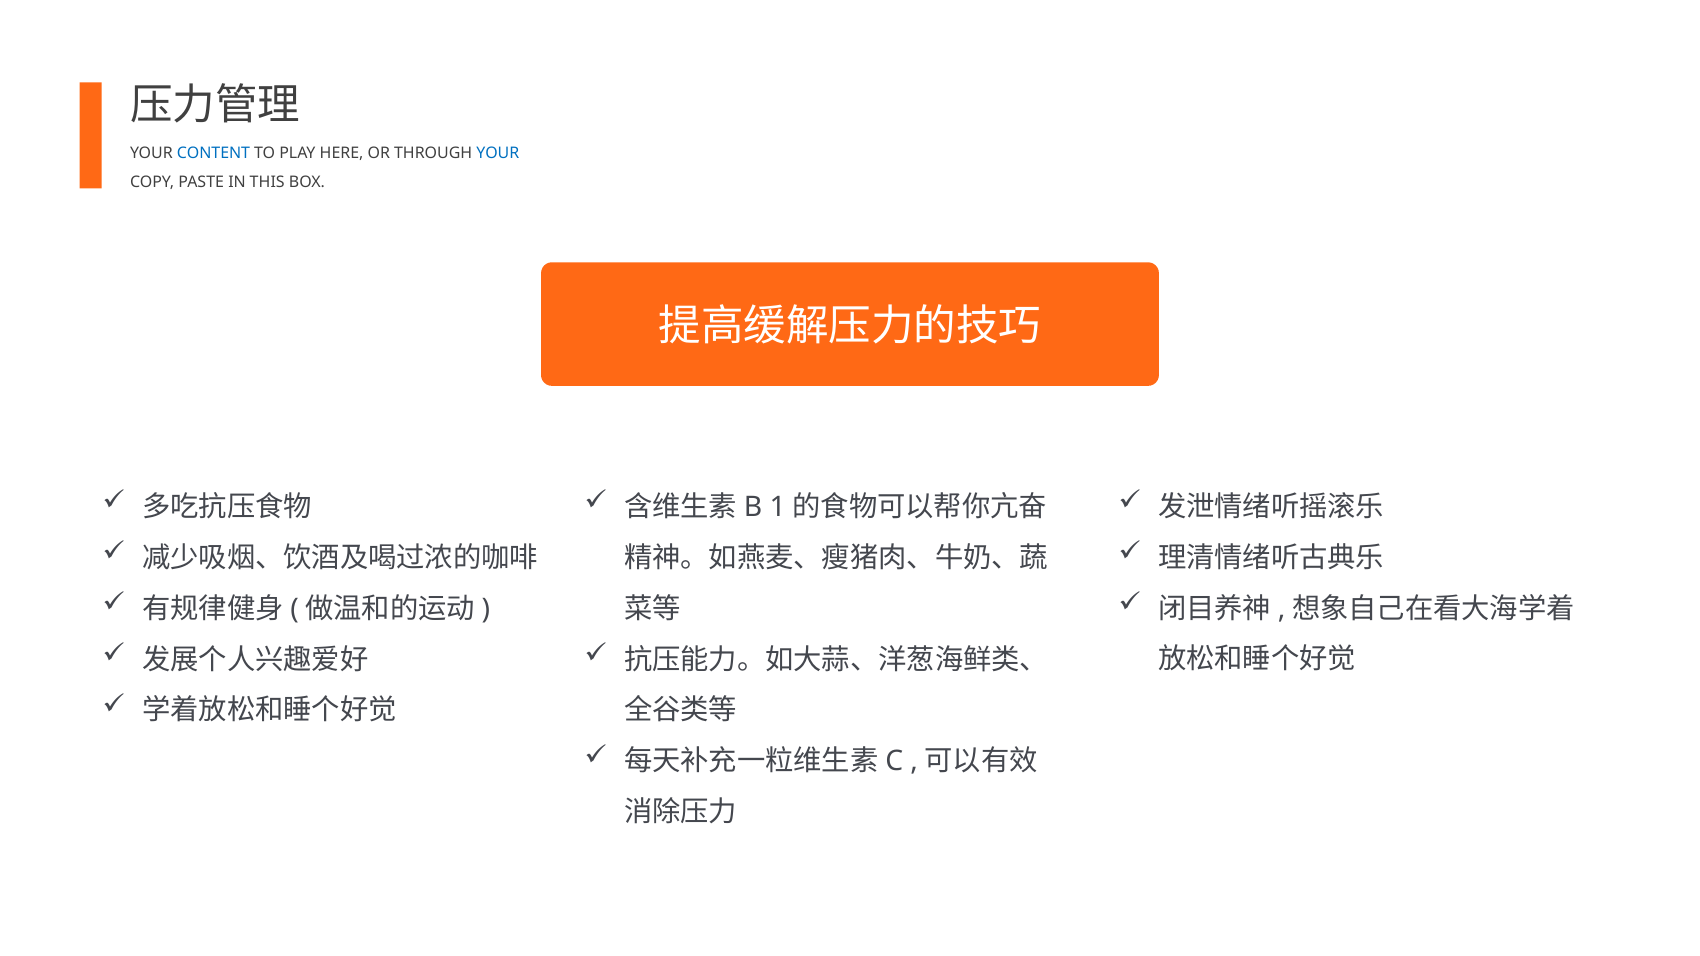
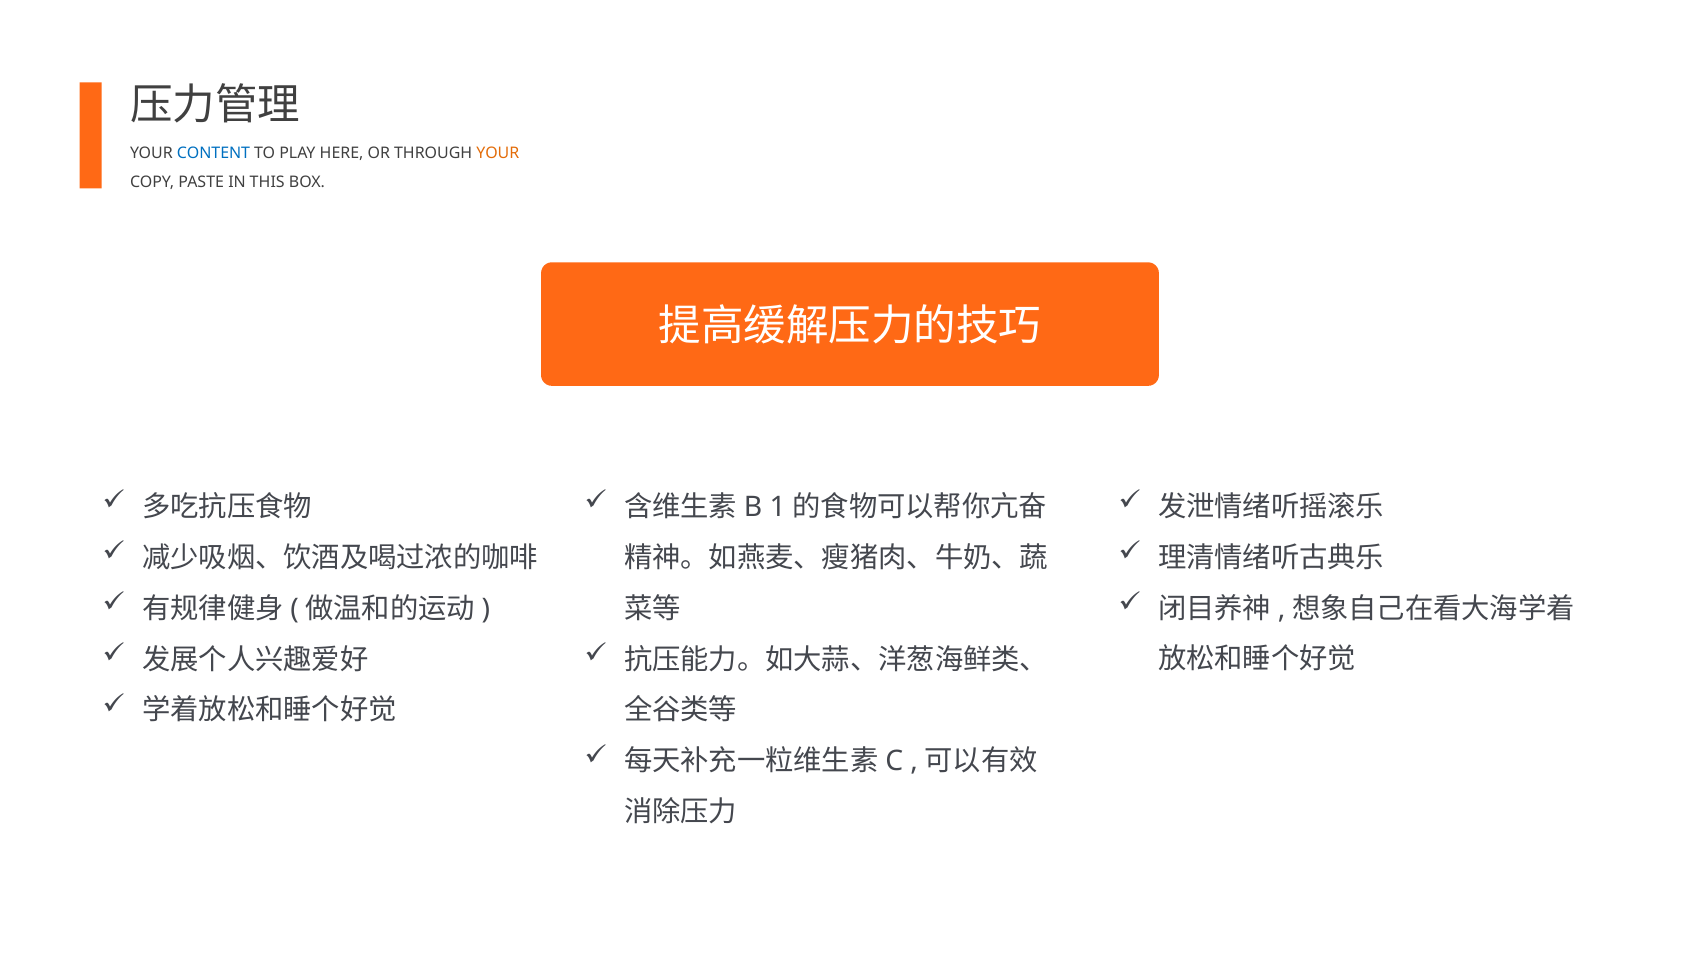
YOUR at (498, 153) colour: blue -> orange
